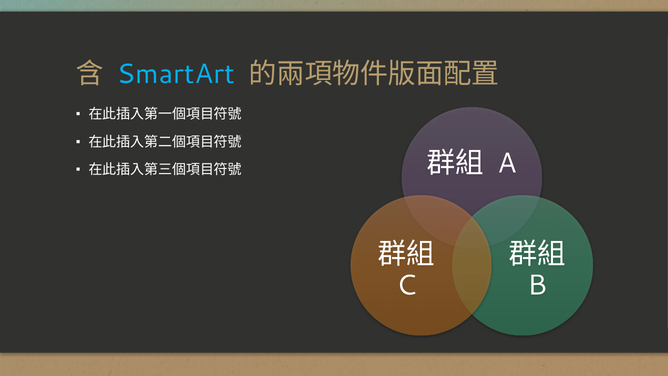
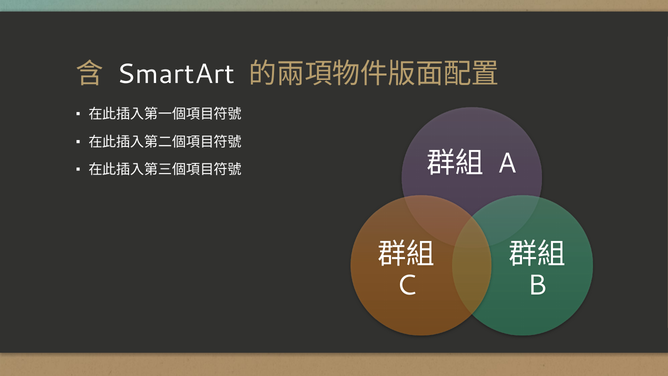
SmartArt colour: light blue -> white
